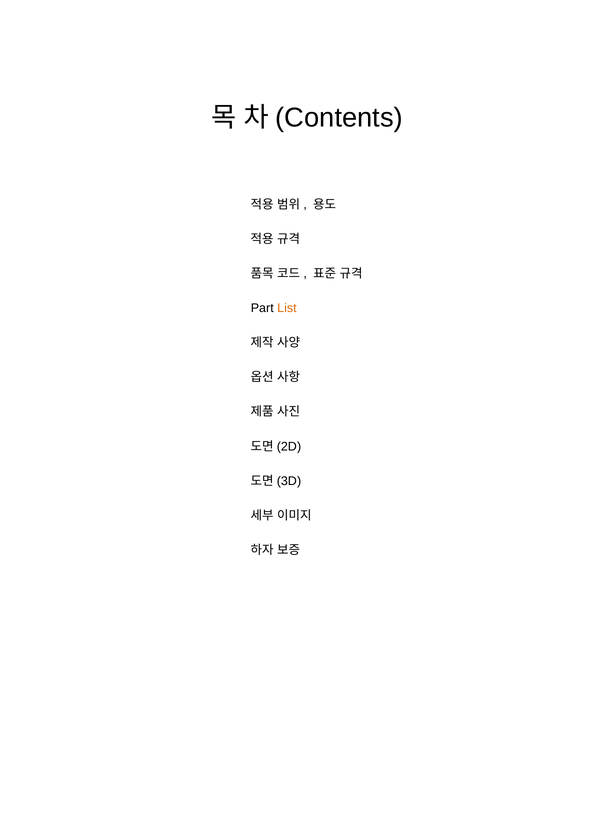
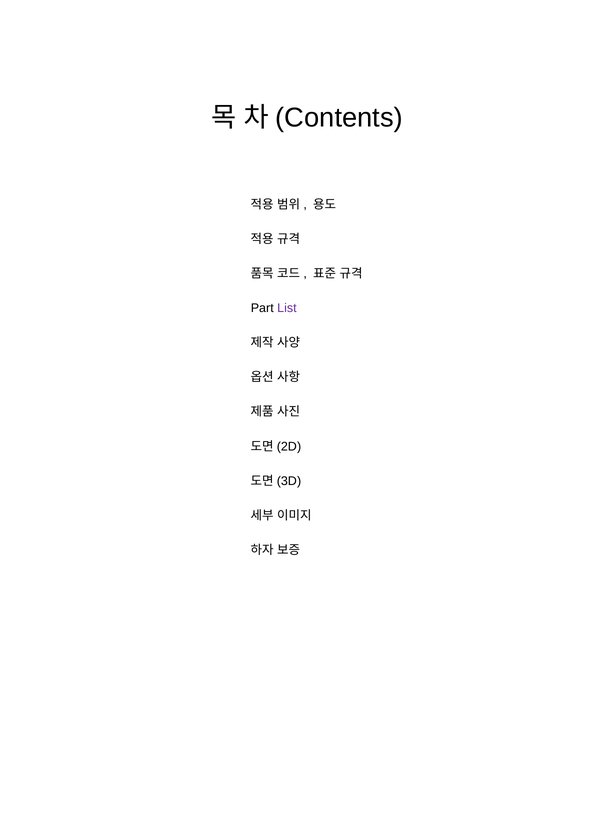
List colour: orange -> purple
